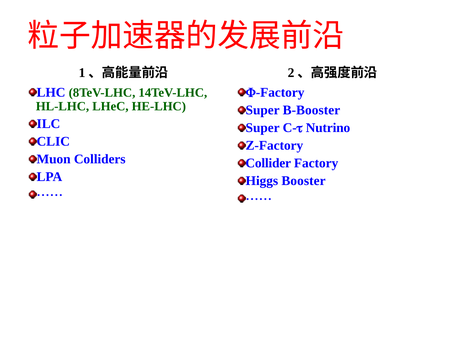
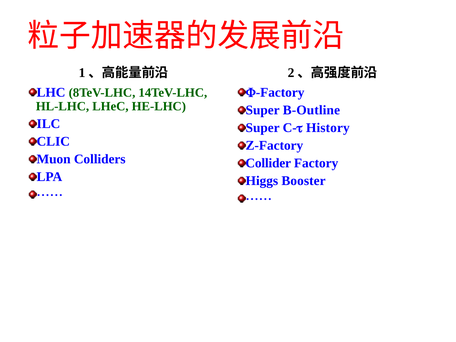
B-Booster: B-Booster -> B-Outline
Nutrino: Nutrino -> History
